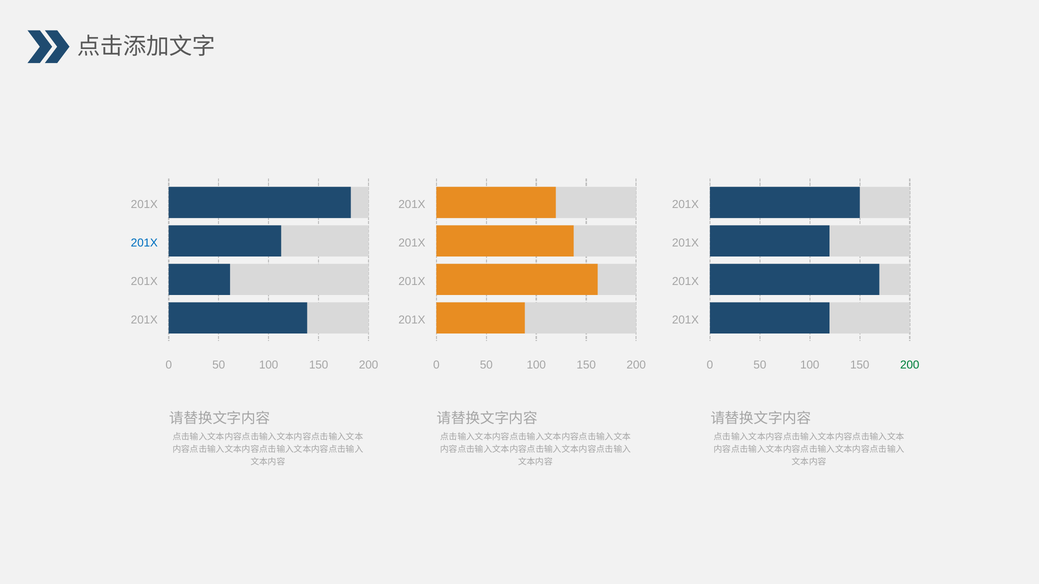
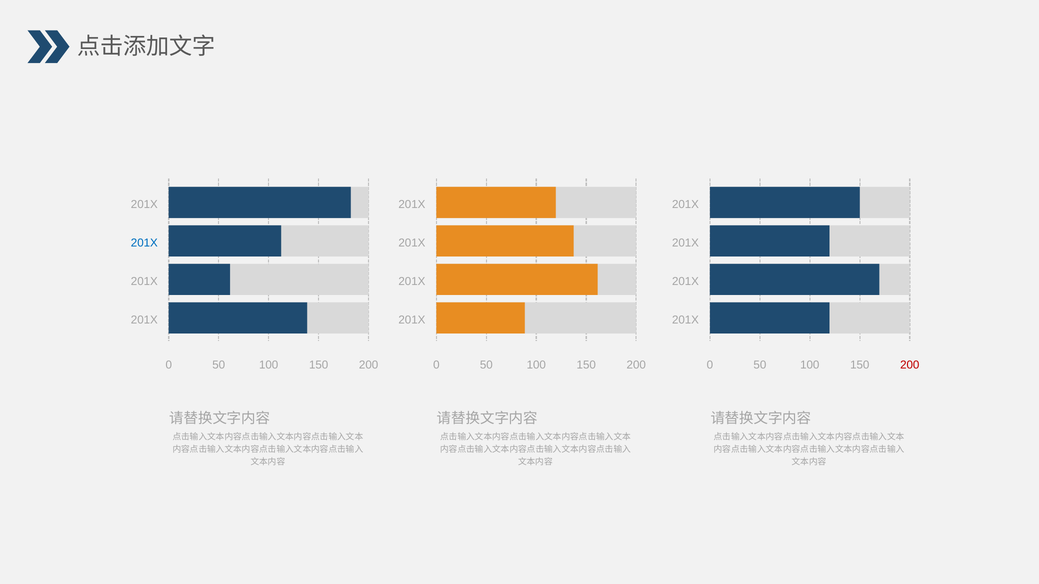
200 at (910, 365) colour: green -> red
